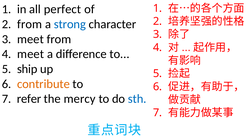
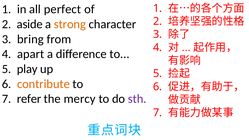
from at (30, 24): from -> aside
strong colour: blue -> orange
meet at (30, 39): meet -> bring
meet at (31, 54): meet -> apart
ship: ship -> play
sth colour: blue -> purple
